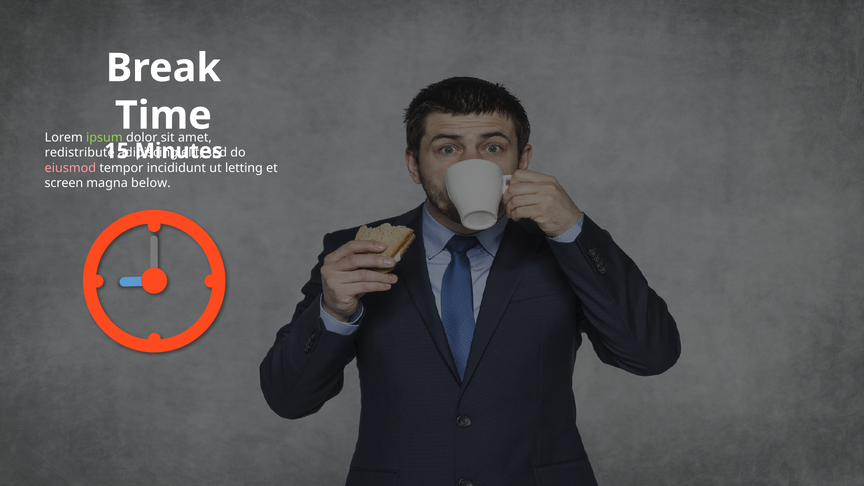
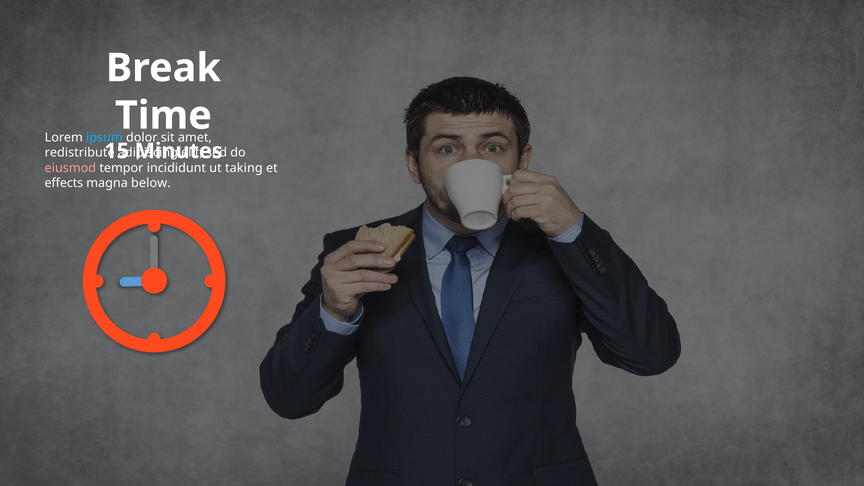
ipsum colour: light green -> light blue
letting: letting -> taking
screen: screen -> effects
